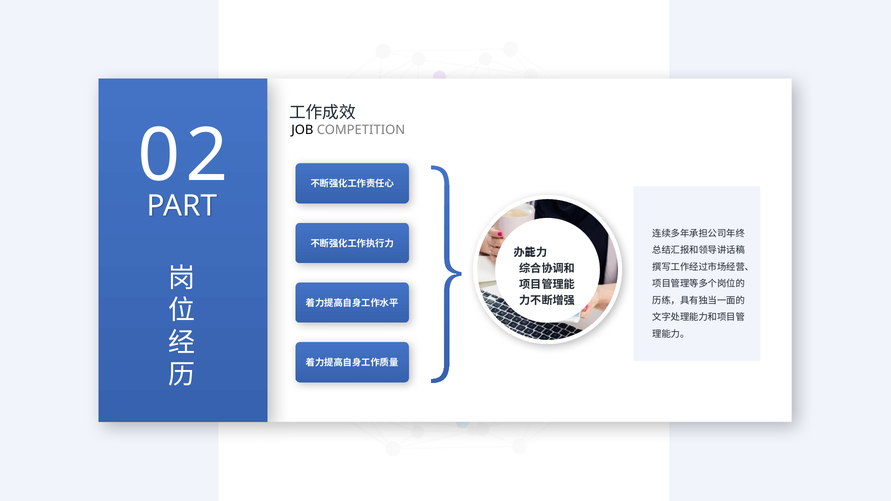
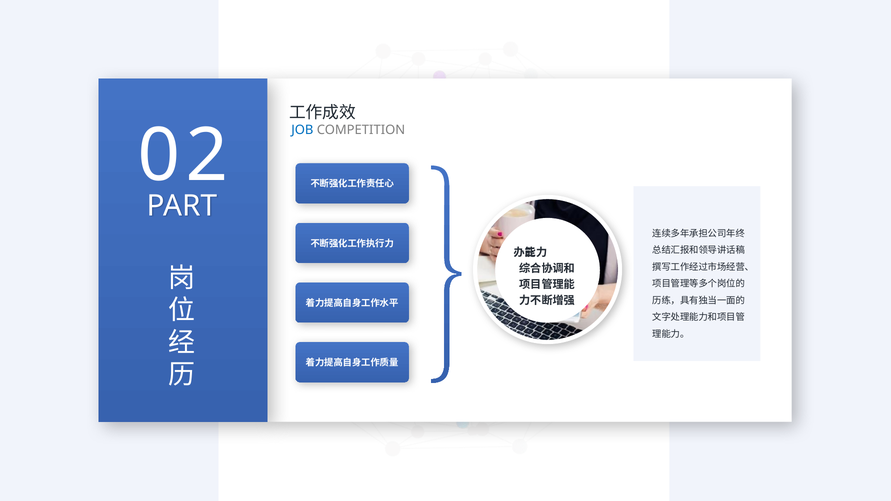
JOB colour: black -> blue
